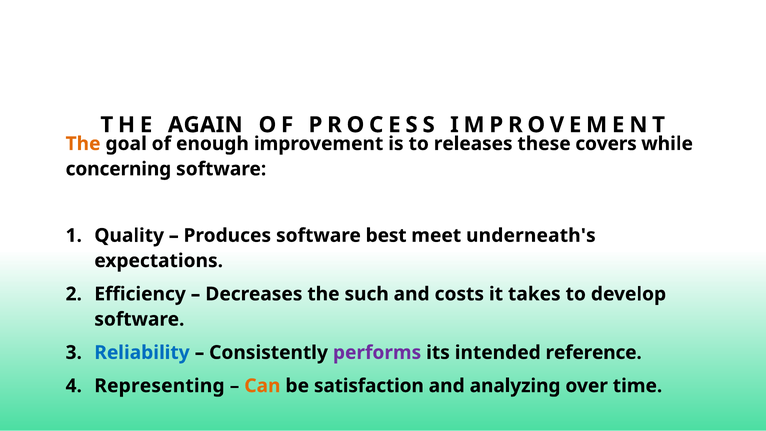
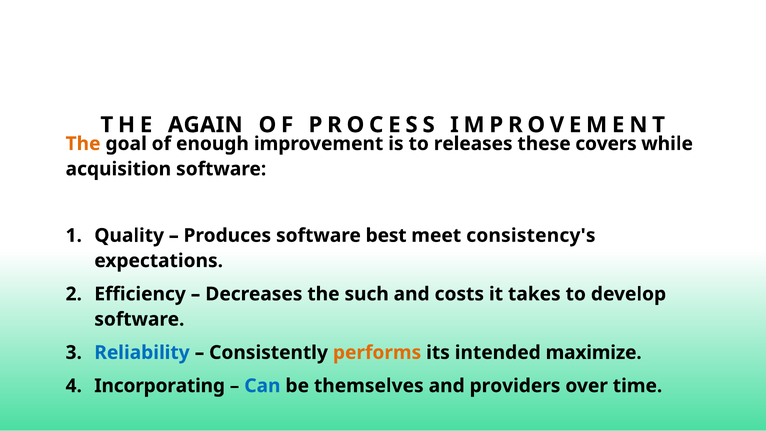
concerning: concerning -> acquisition
underneath's: underneath's -> consistency's
performs colour: purple -> orange
reference: reference -> maximize
Representing: Representing -> Incorporating
Can colour: orange -> blue
satisfaction: satisfaction -> themselves
analyzing: analyzing -> providers
